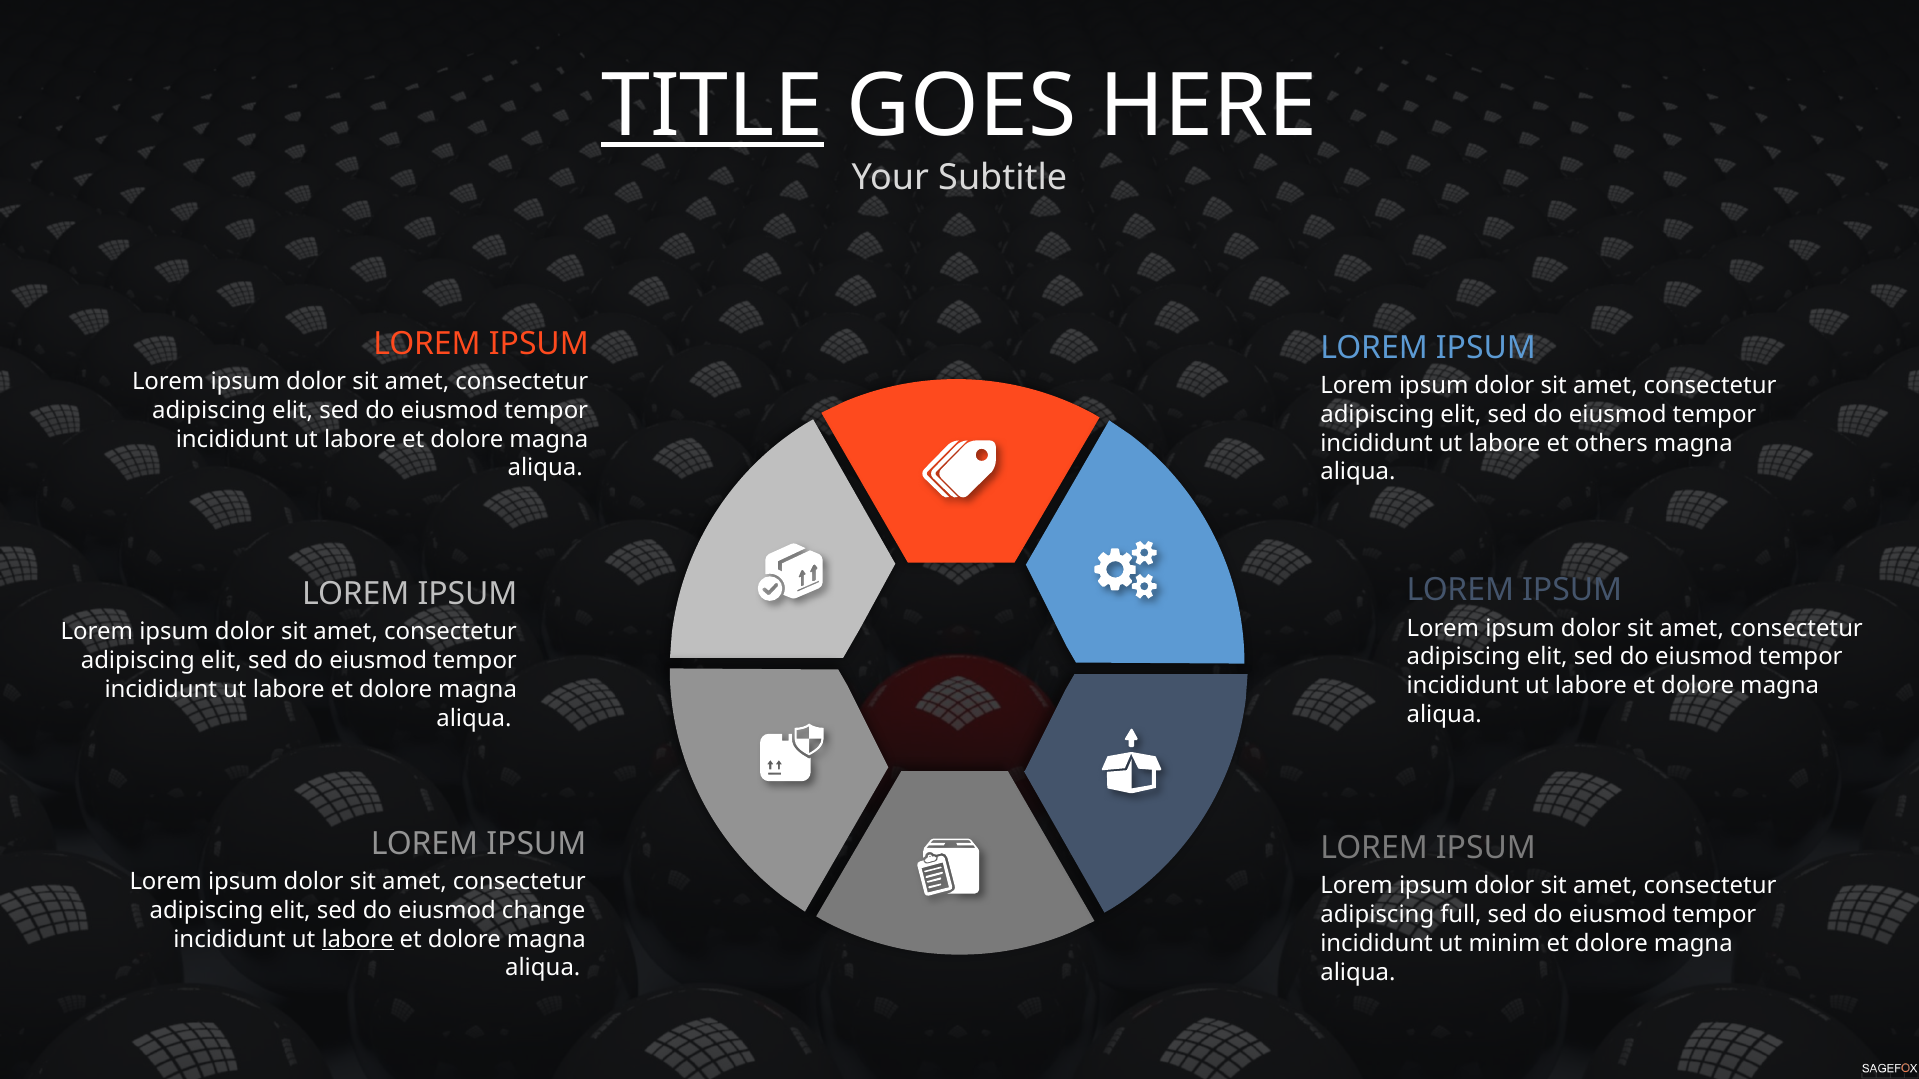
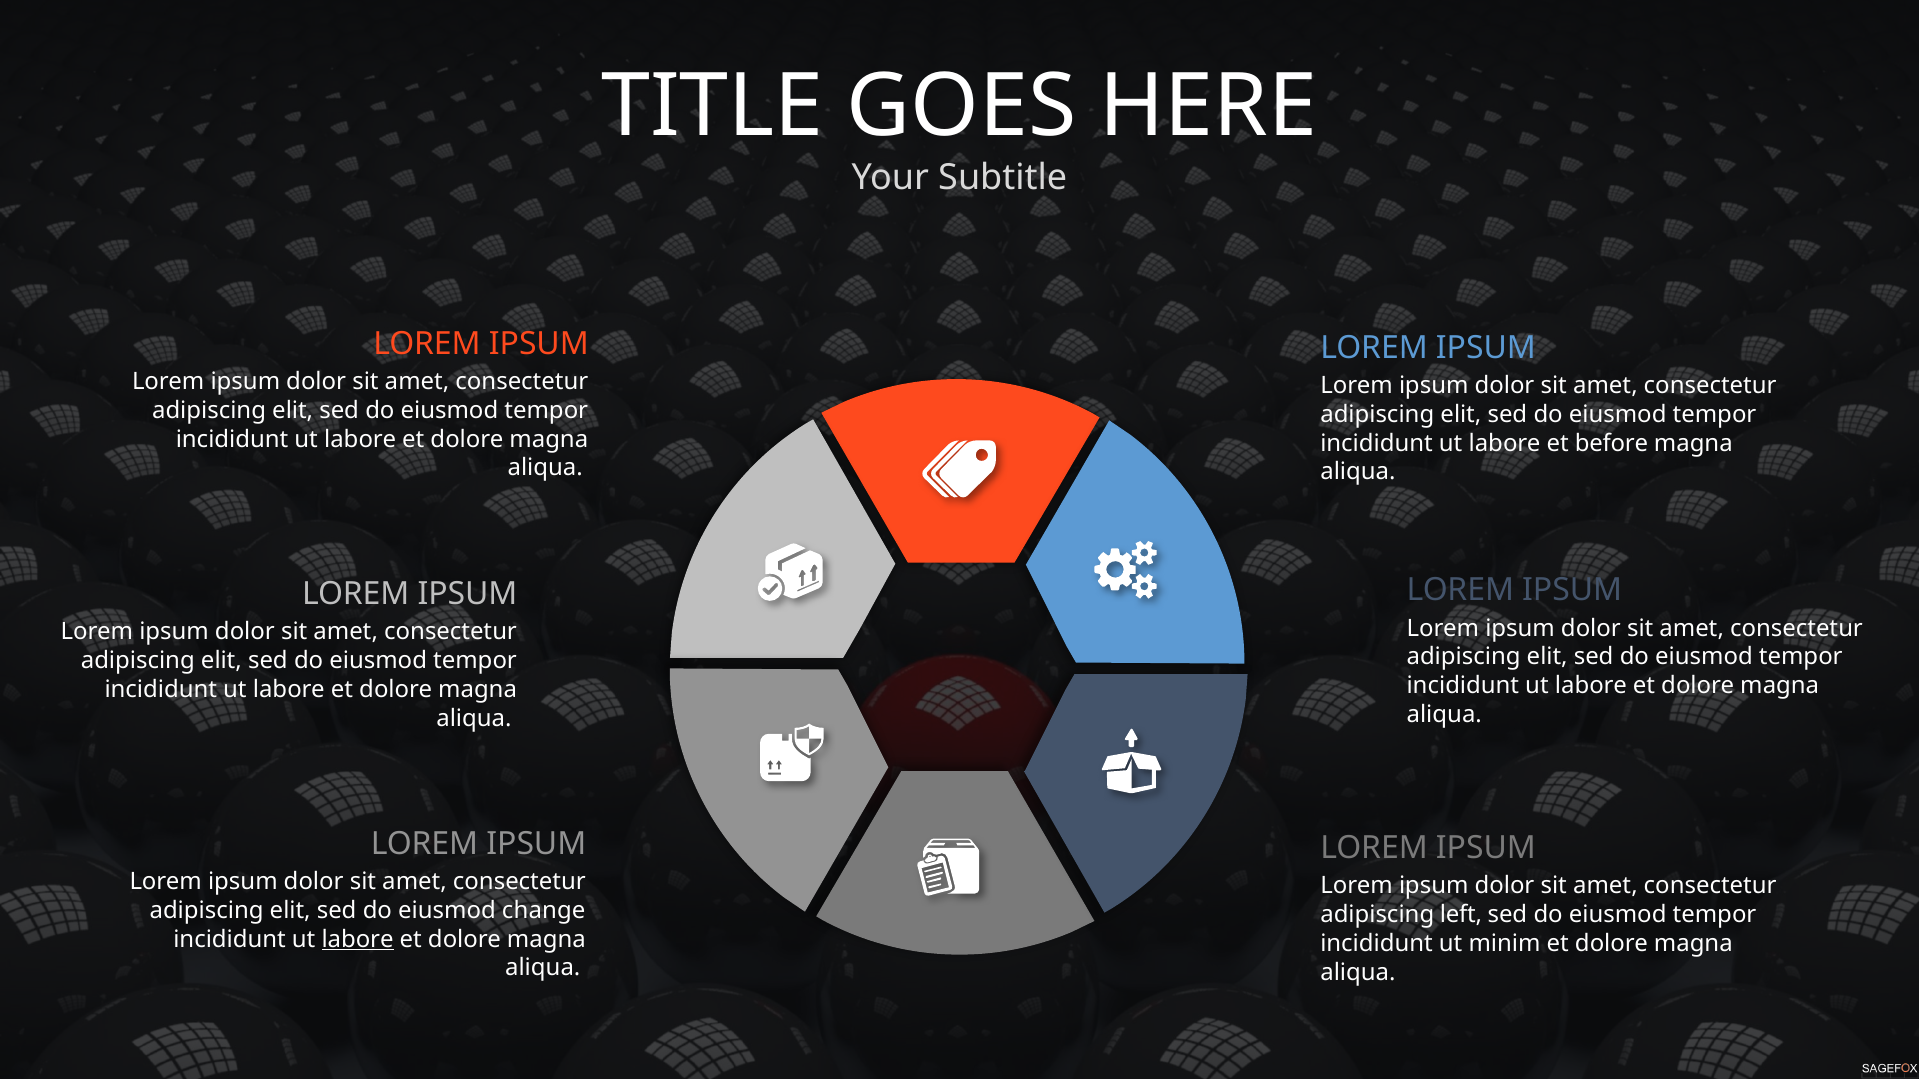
TITLE underline: present -> none
others: others -> before
full: full -> left
